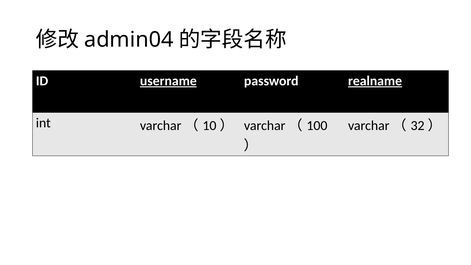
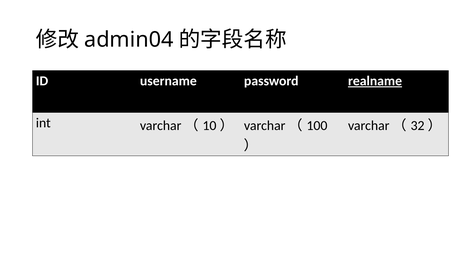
username underline: present -> none
